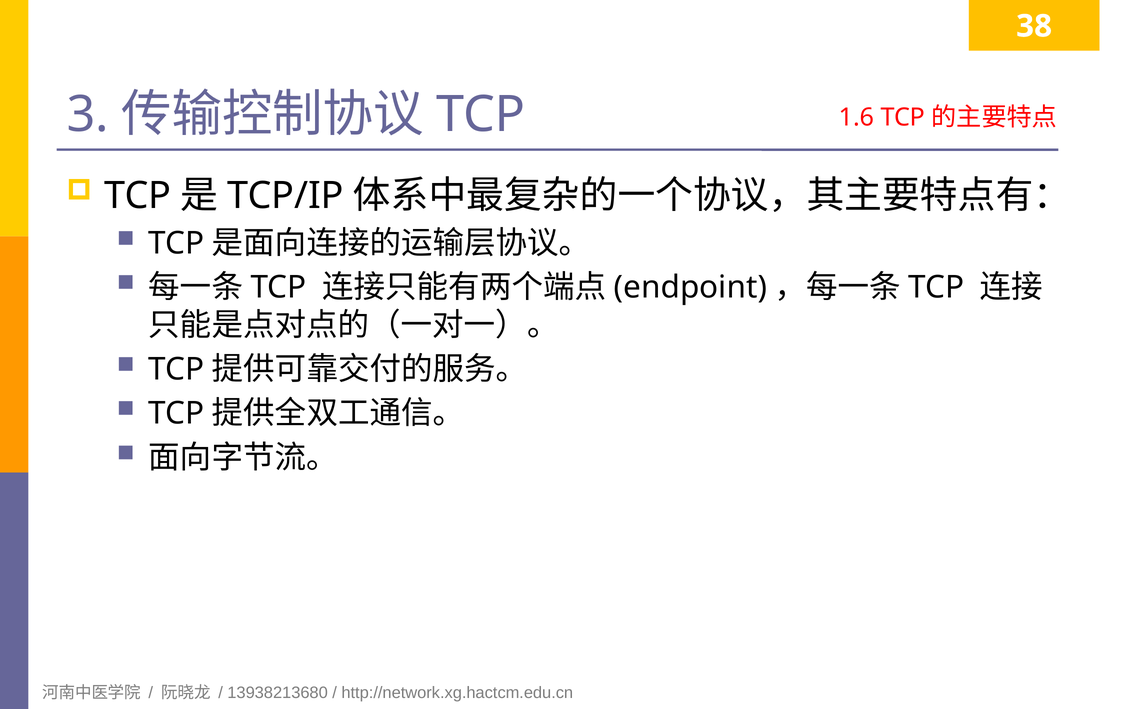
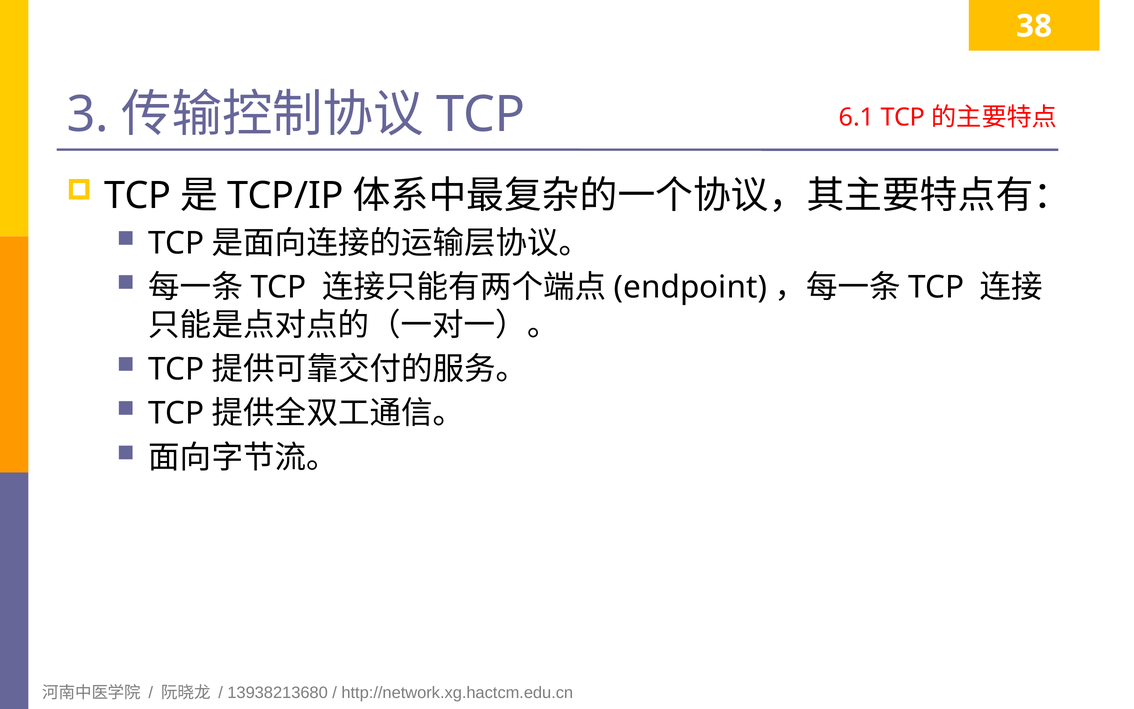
1.6: 1.6 -> 6.1
